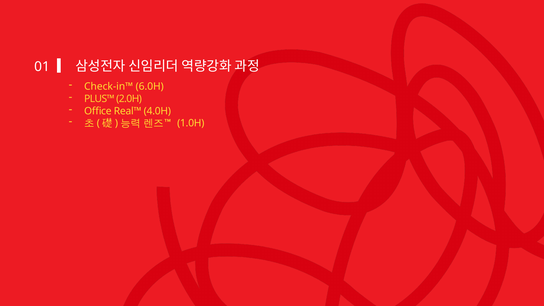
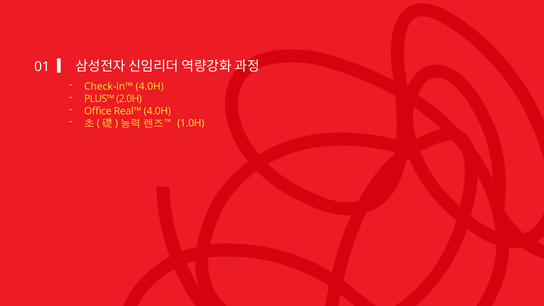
Check-in™ 6.0H: 6.0H -> 4.0H
